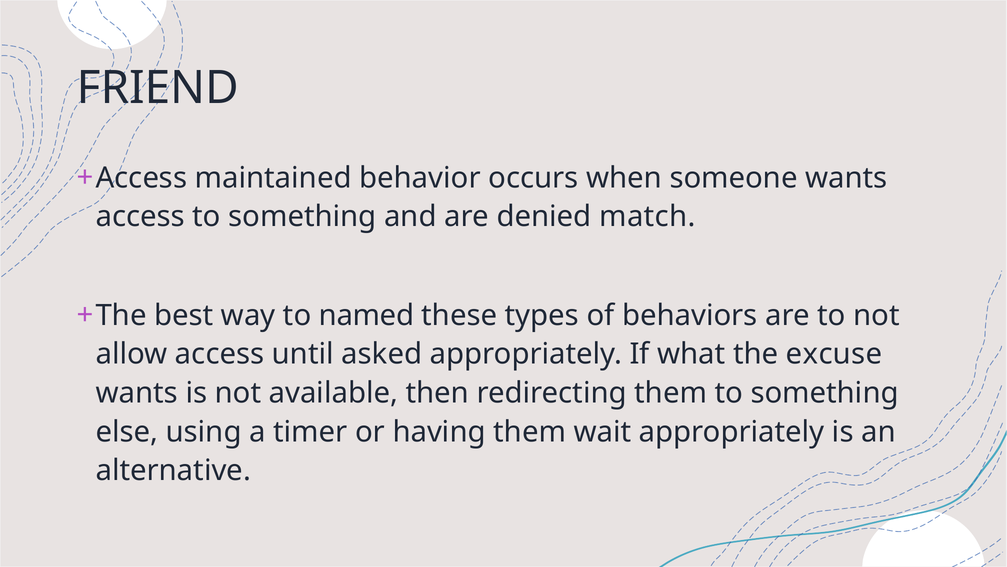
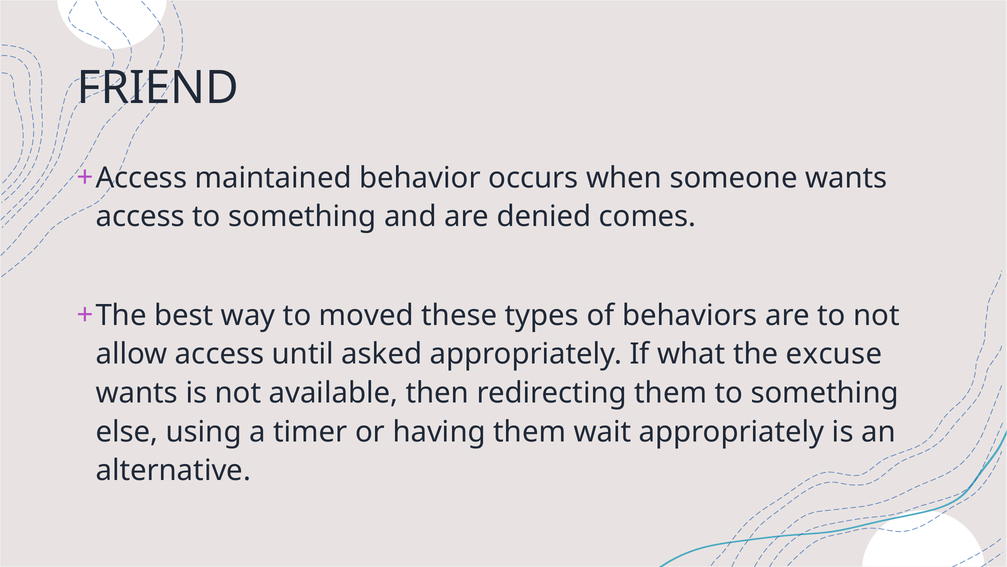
match: match -> comes
named: named -> moved
